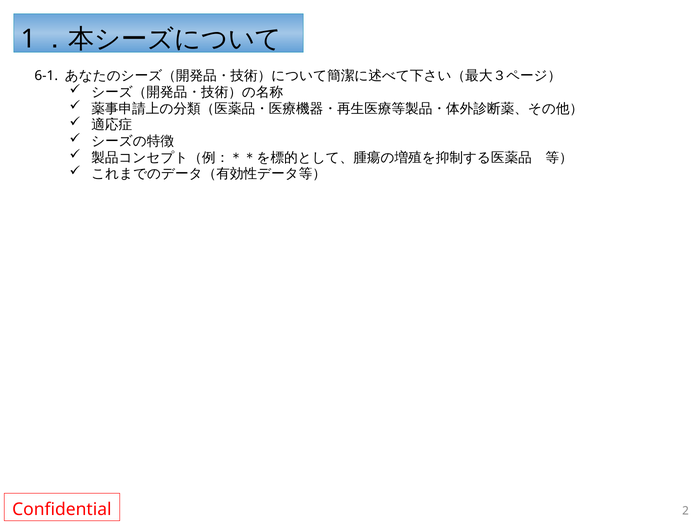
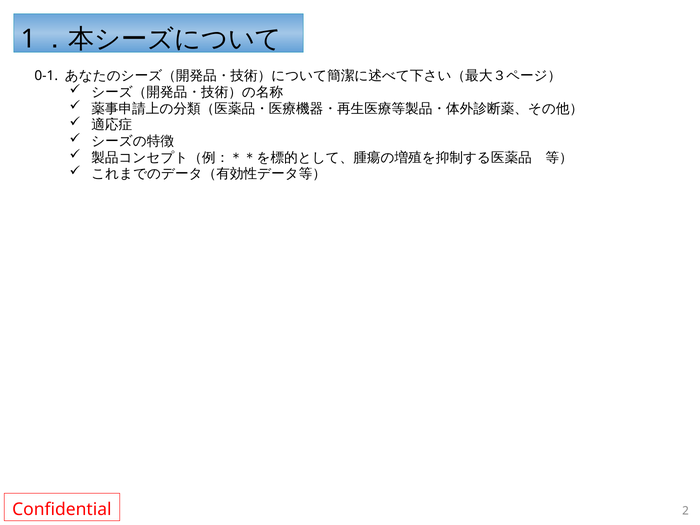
6-1: 6-1 -> 0-1
